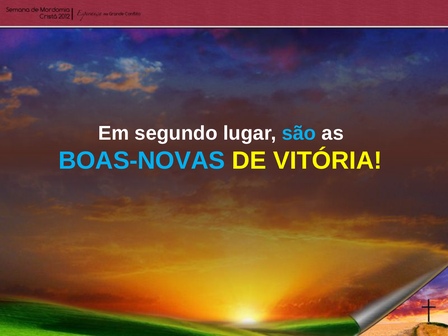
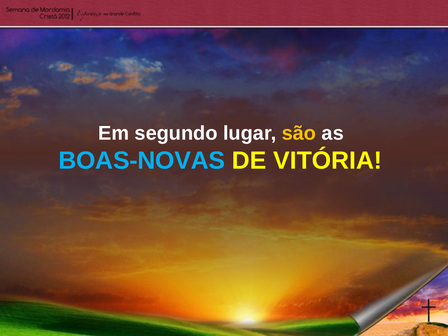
são colour: light blue -> yellow
